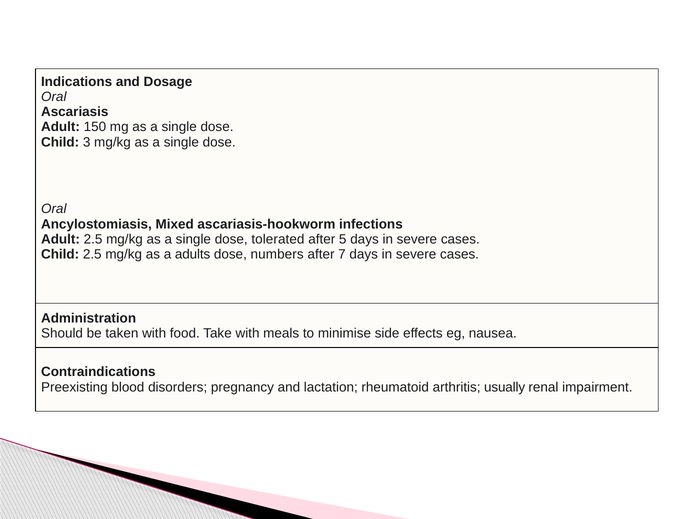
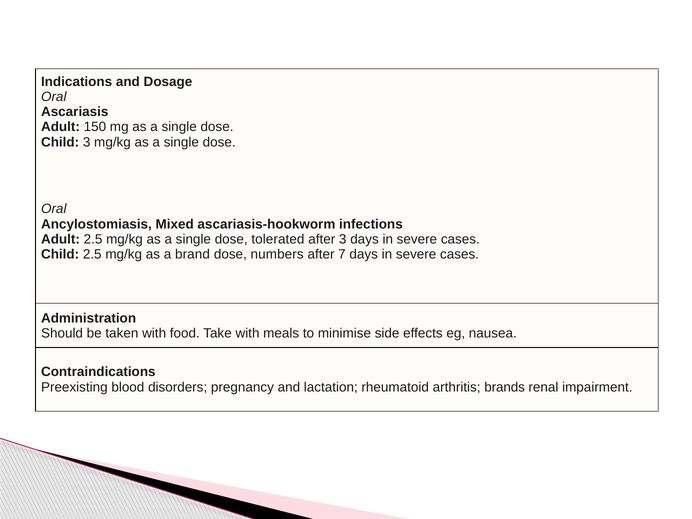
after 5: 5 -> 3
adults: adults -> brand
usually: usually -> brands
